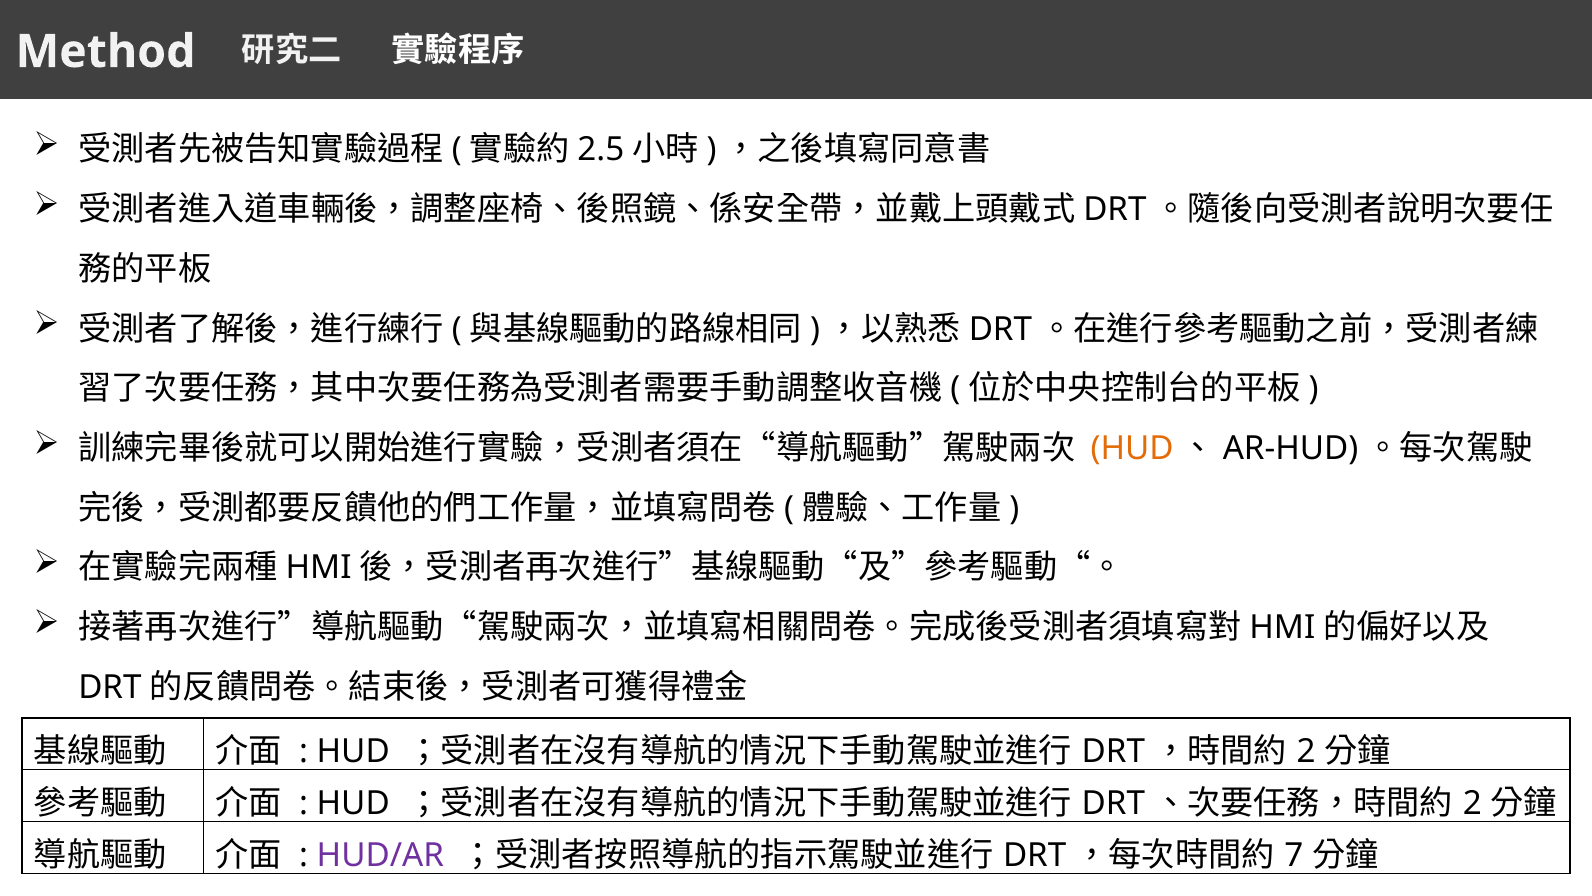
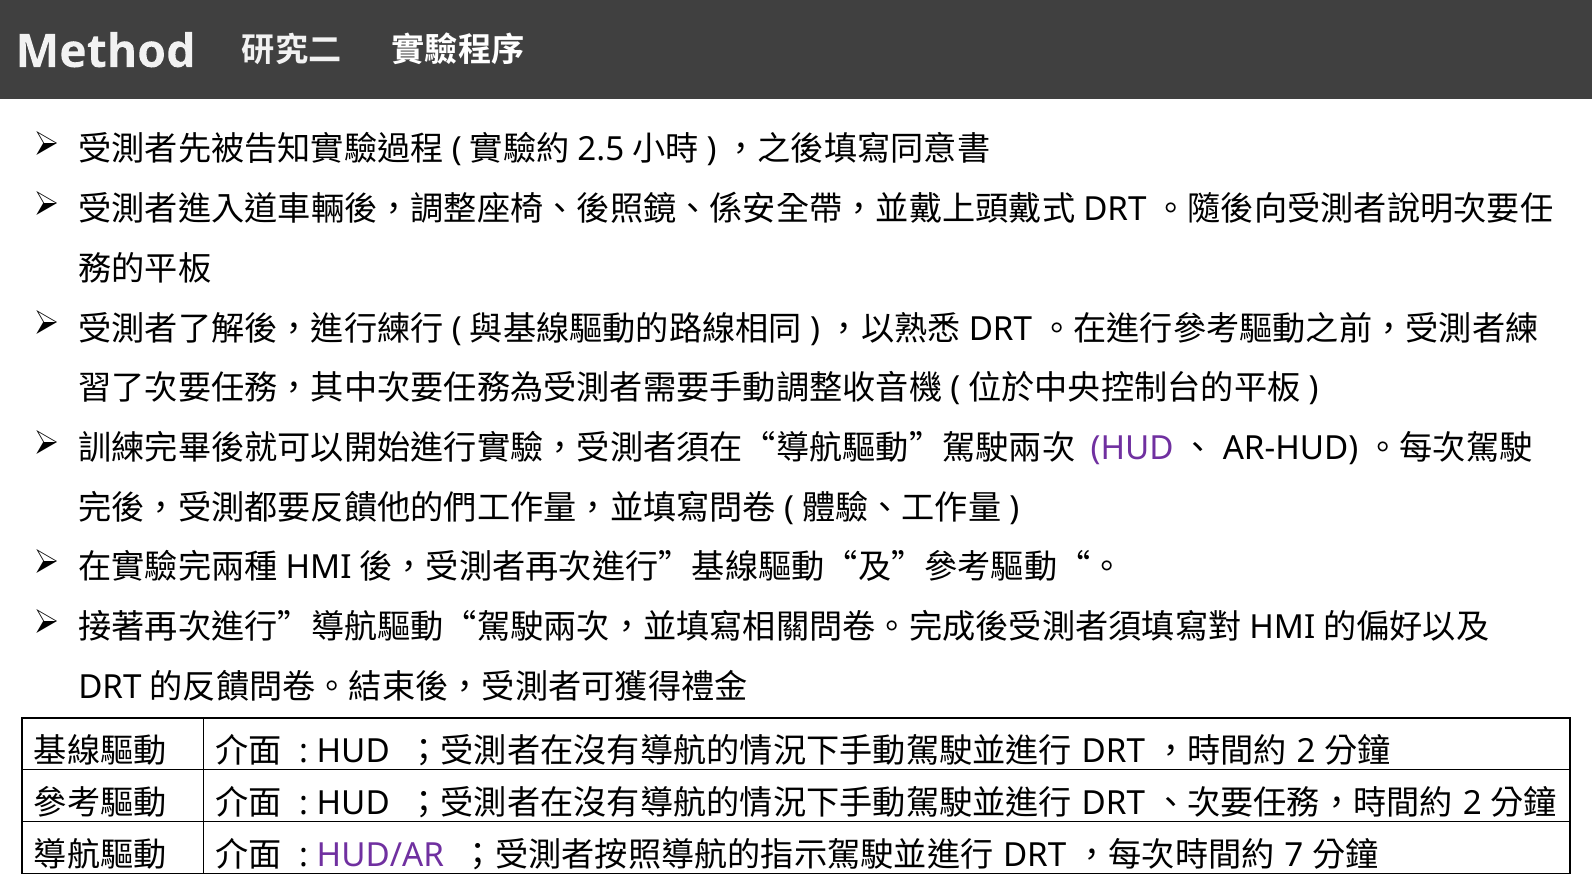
HUD at (1132, 448) colour: orange -> purple
